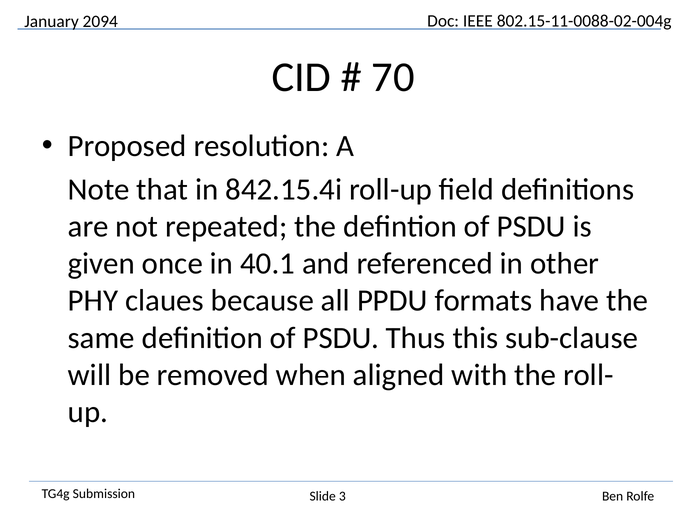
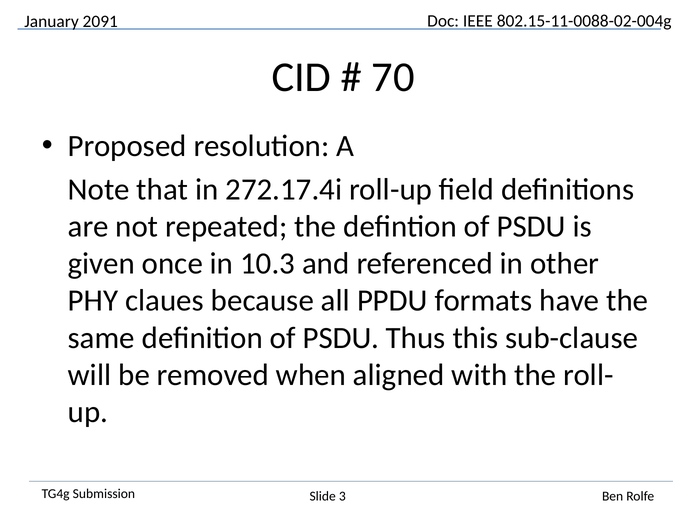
2094: 2094 -> 2091
842.15.4i: 842.15.4i -> 272.17.4i
40.1: 40.1 -> 10.3
